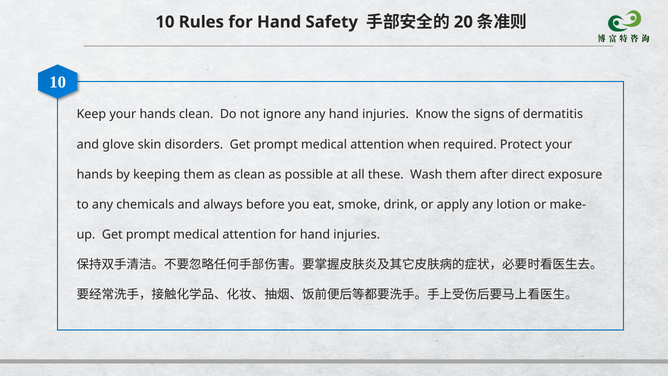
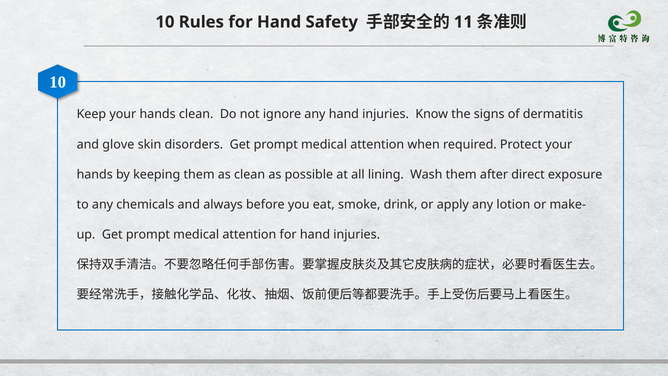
20: 20 -> 11
these: these -> lining
